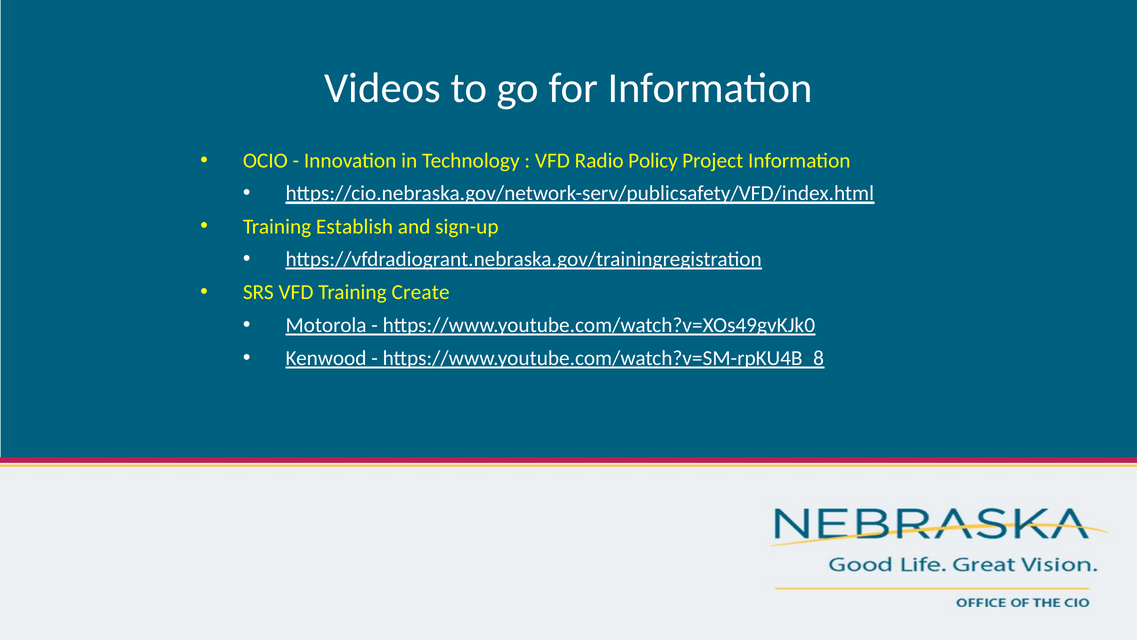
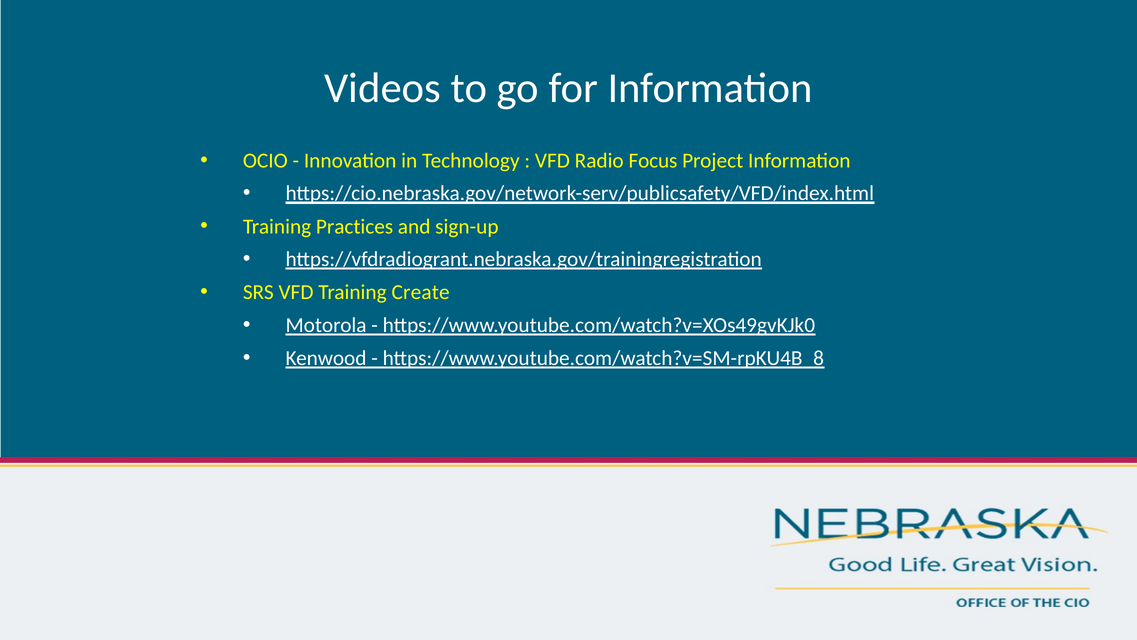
Policy: Policy -> Focus
Establish: Establish -> Practices
